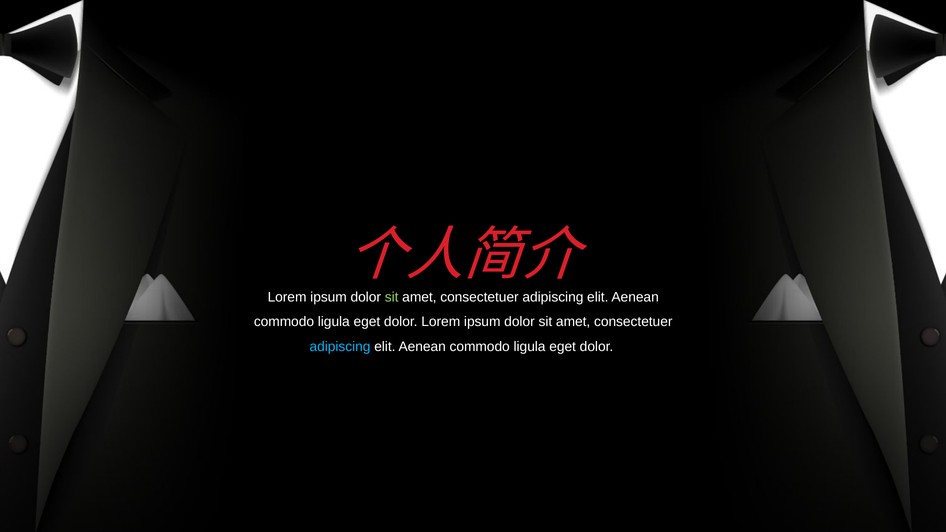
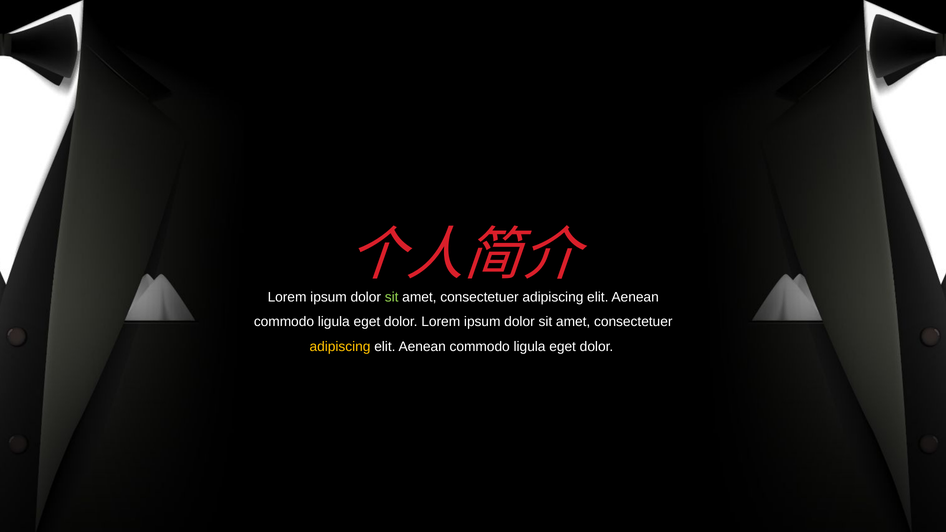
adipiscing at (340, 347) colour: light blue -> yellow
